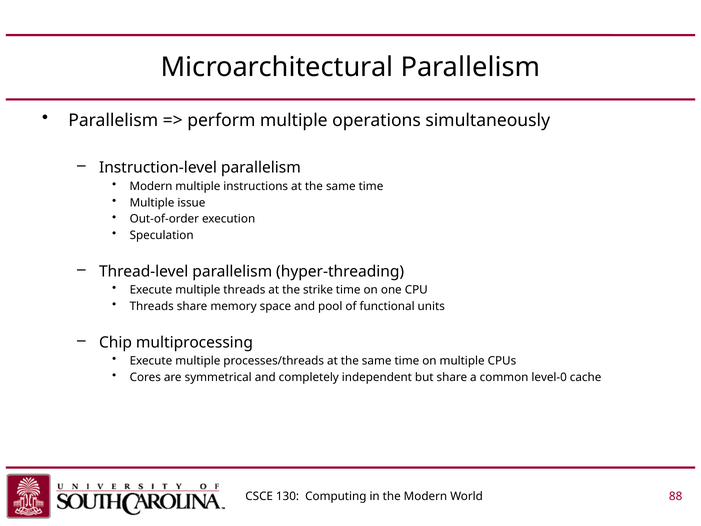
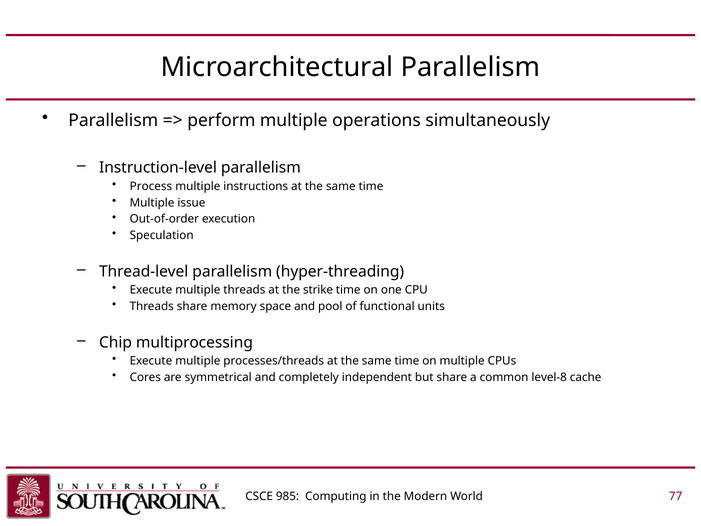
Modern at (151, 186): Modern -> Process
level-0: level-0 -> level-8
130: 130 -> 985
88: 88 -> 77
